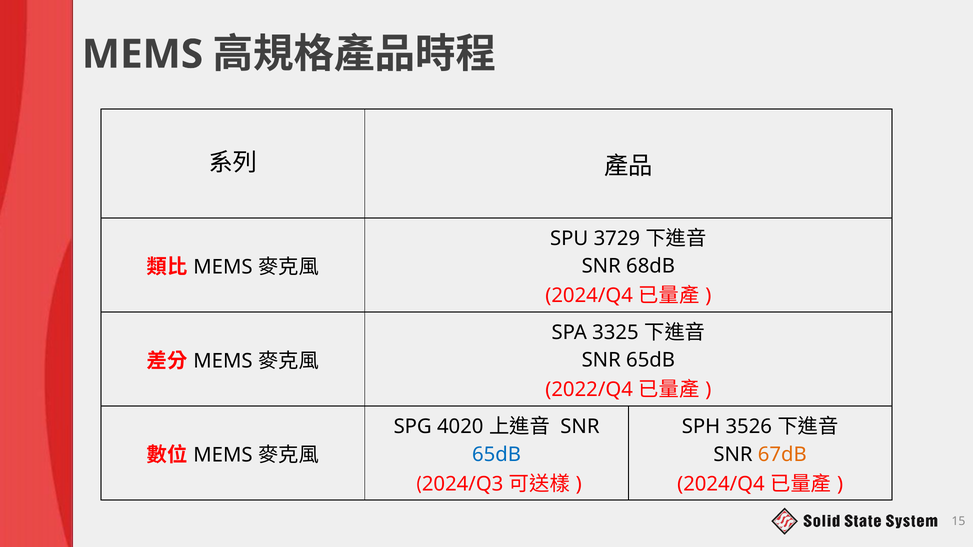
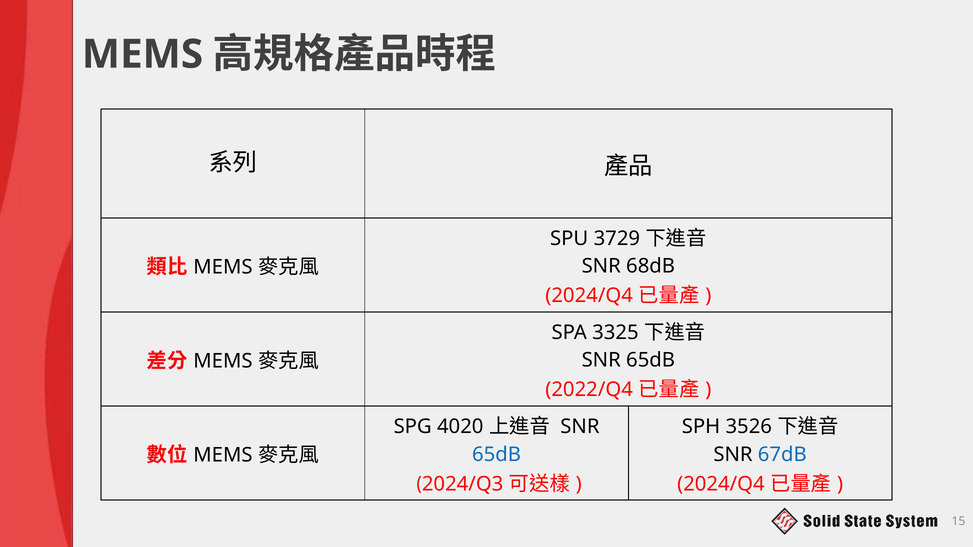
67dB colour: orange -> blue
